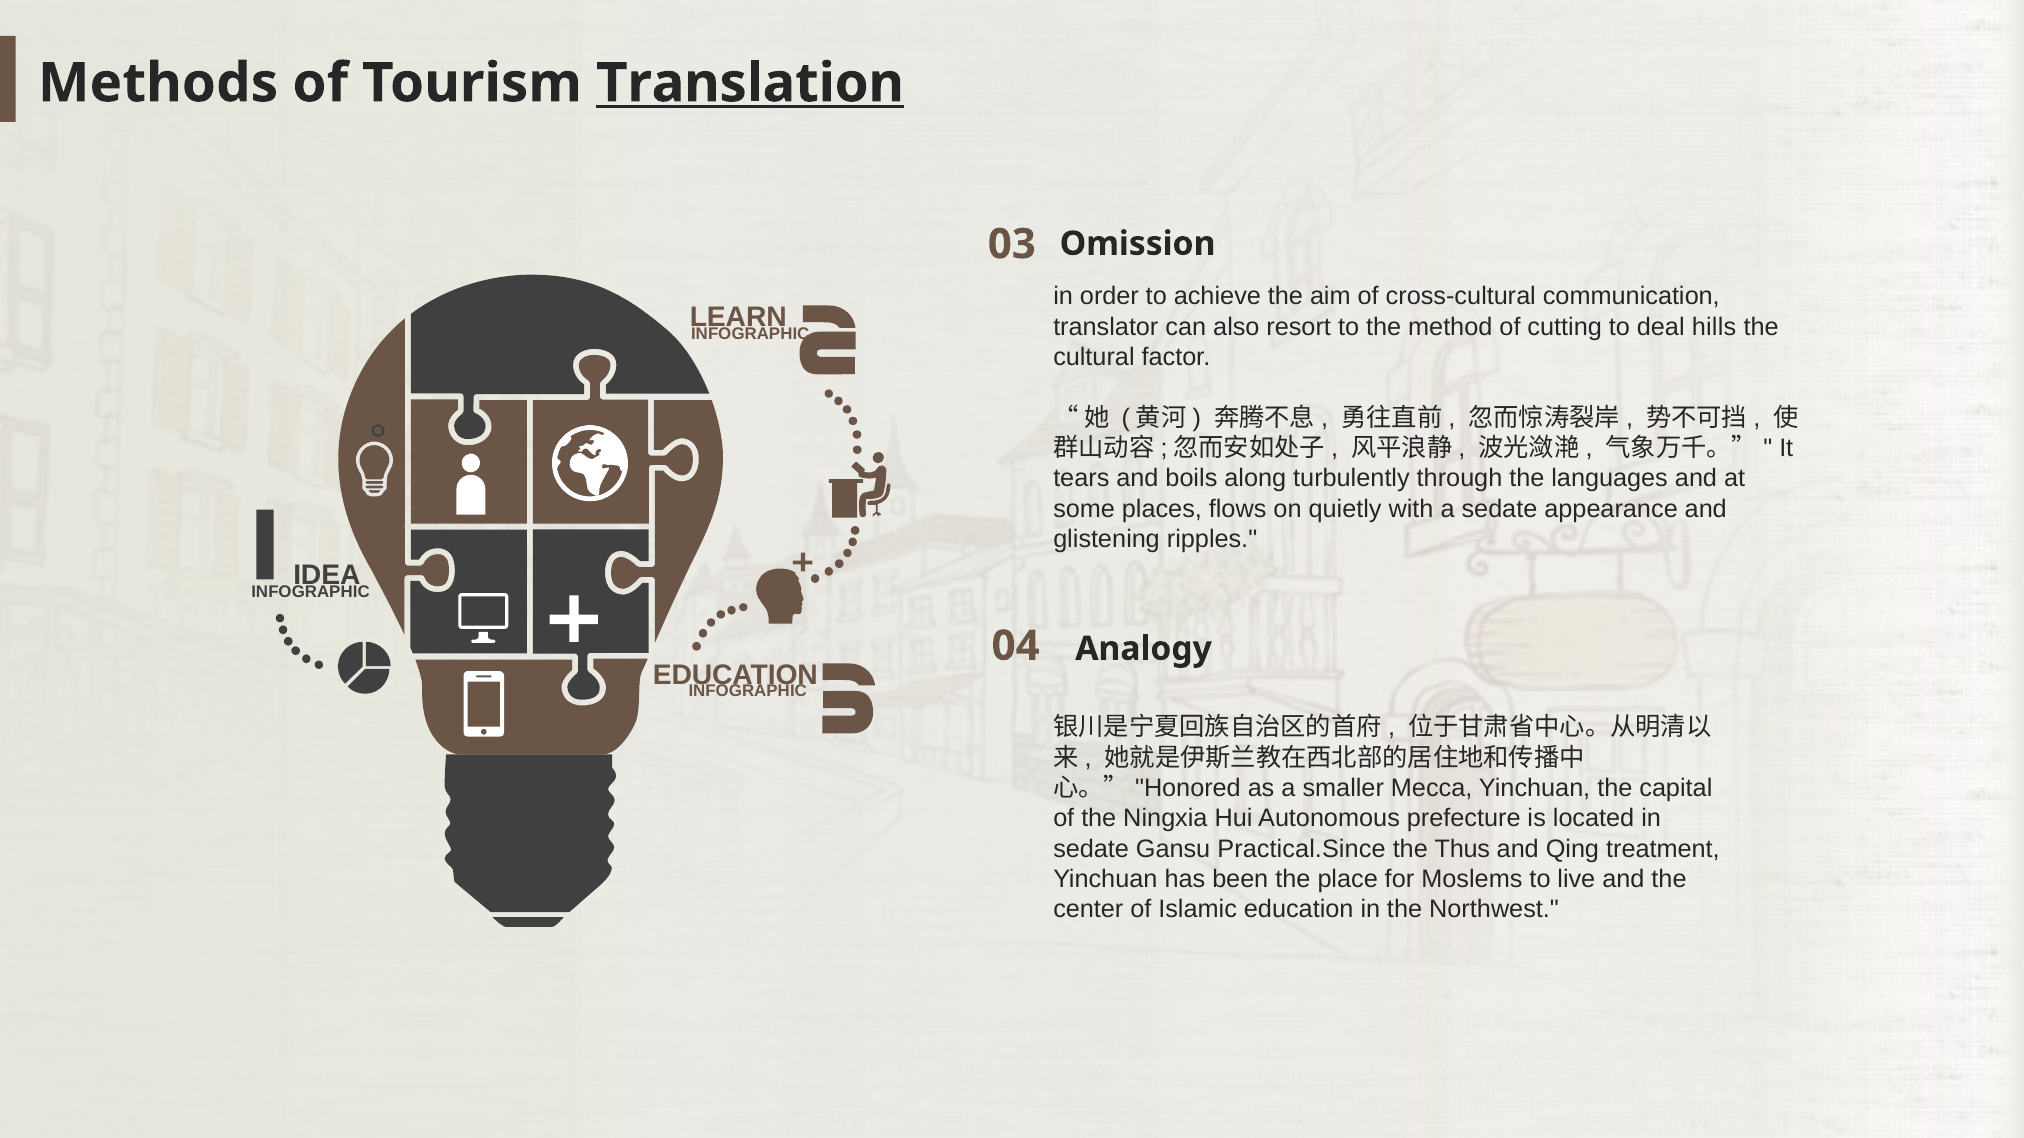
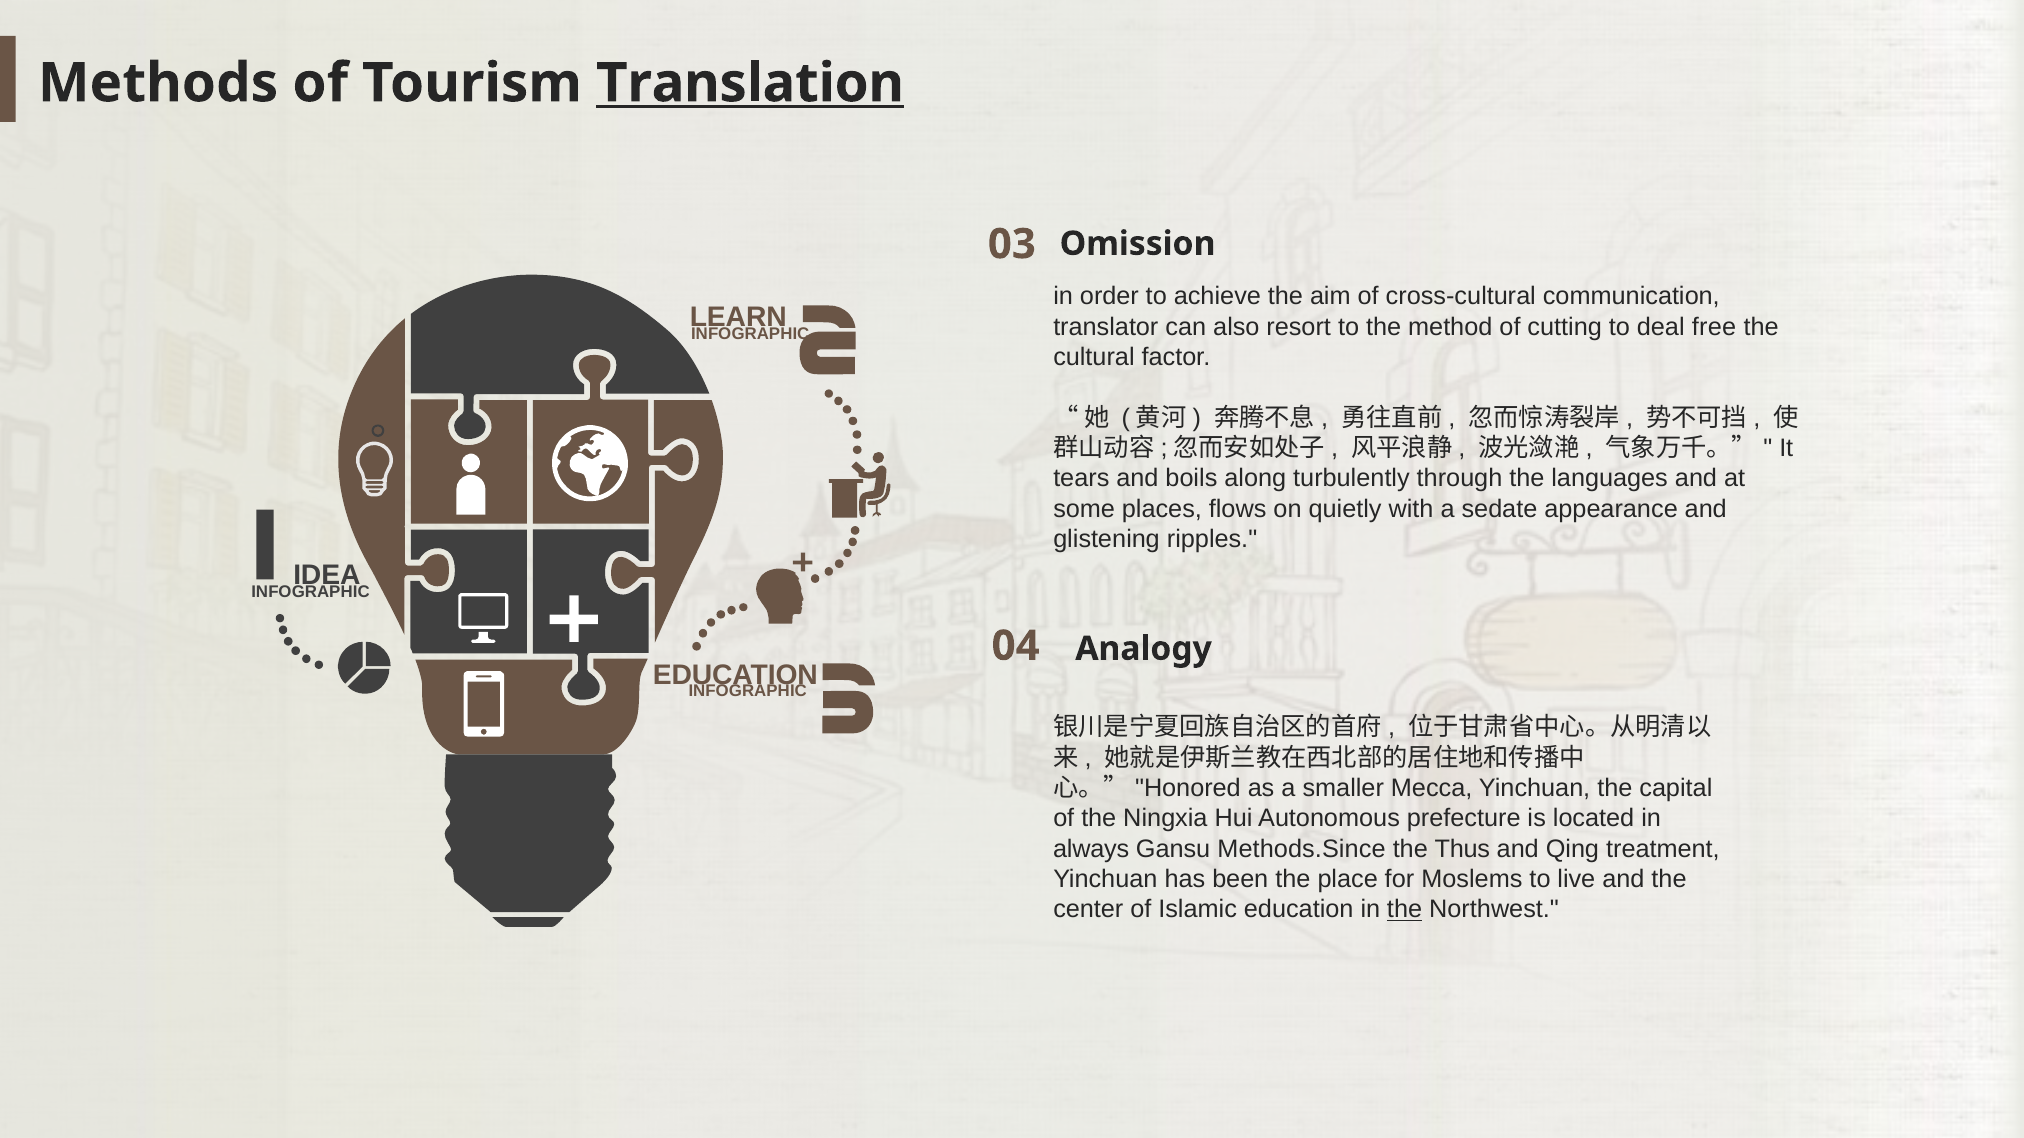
hills: hills -> free
sedate at (1091, 849): sedate -> always
Practical.Since: Practical.Since -> Methods.Since
the at (1405, 910) underline: none -> present
